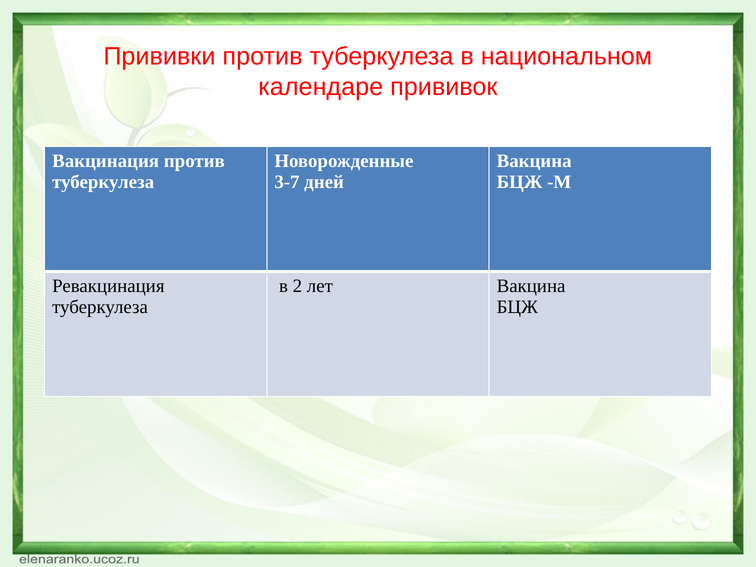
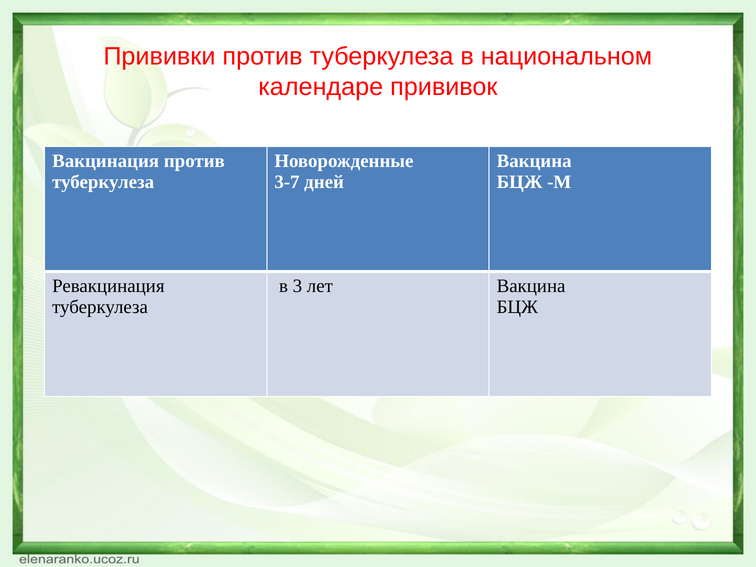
2: 2 -> 3
